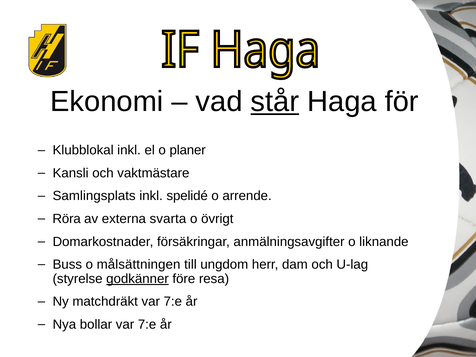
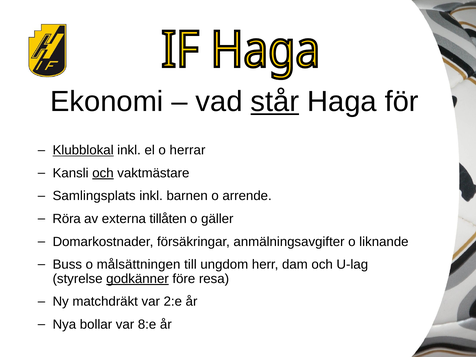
Klubblokal underline: none -> present
planer: planer -> herrar
och at (103, 173) underline: none -> present
spelidé: spelidé -> barnen
svarta: svarta -> tillåten
övrigt: övrigt -> gäller
matchdräkt var 7:e: 7:e -> 2:e
bollar var 7:e: 7:e -> 8:e
